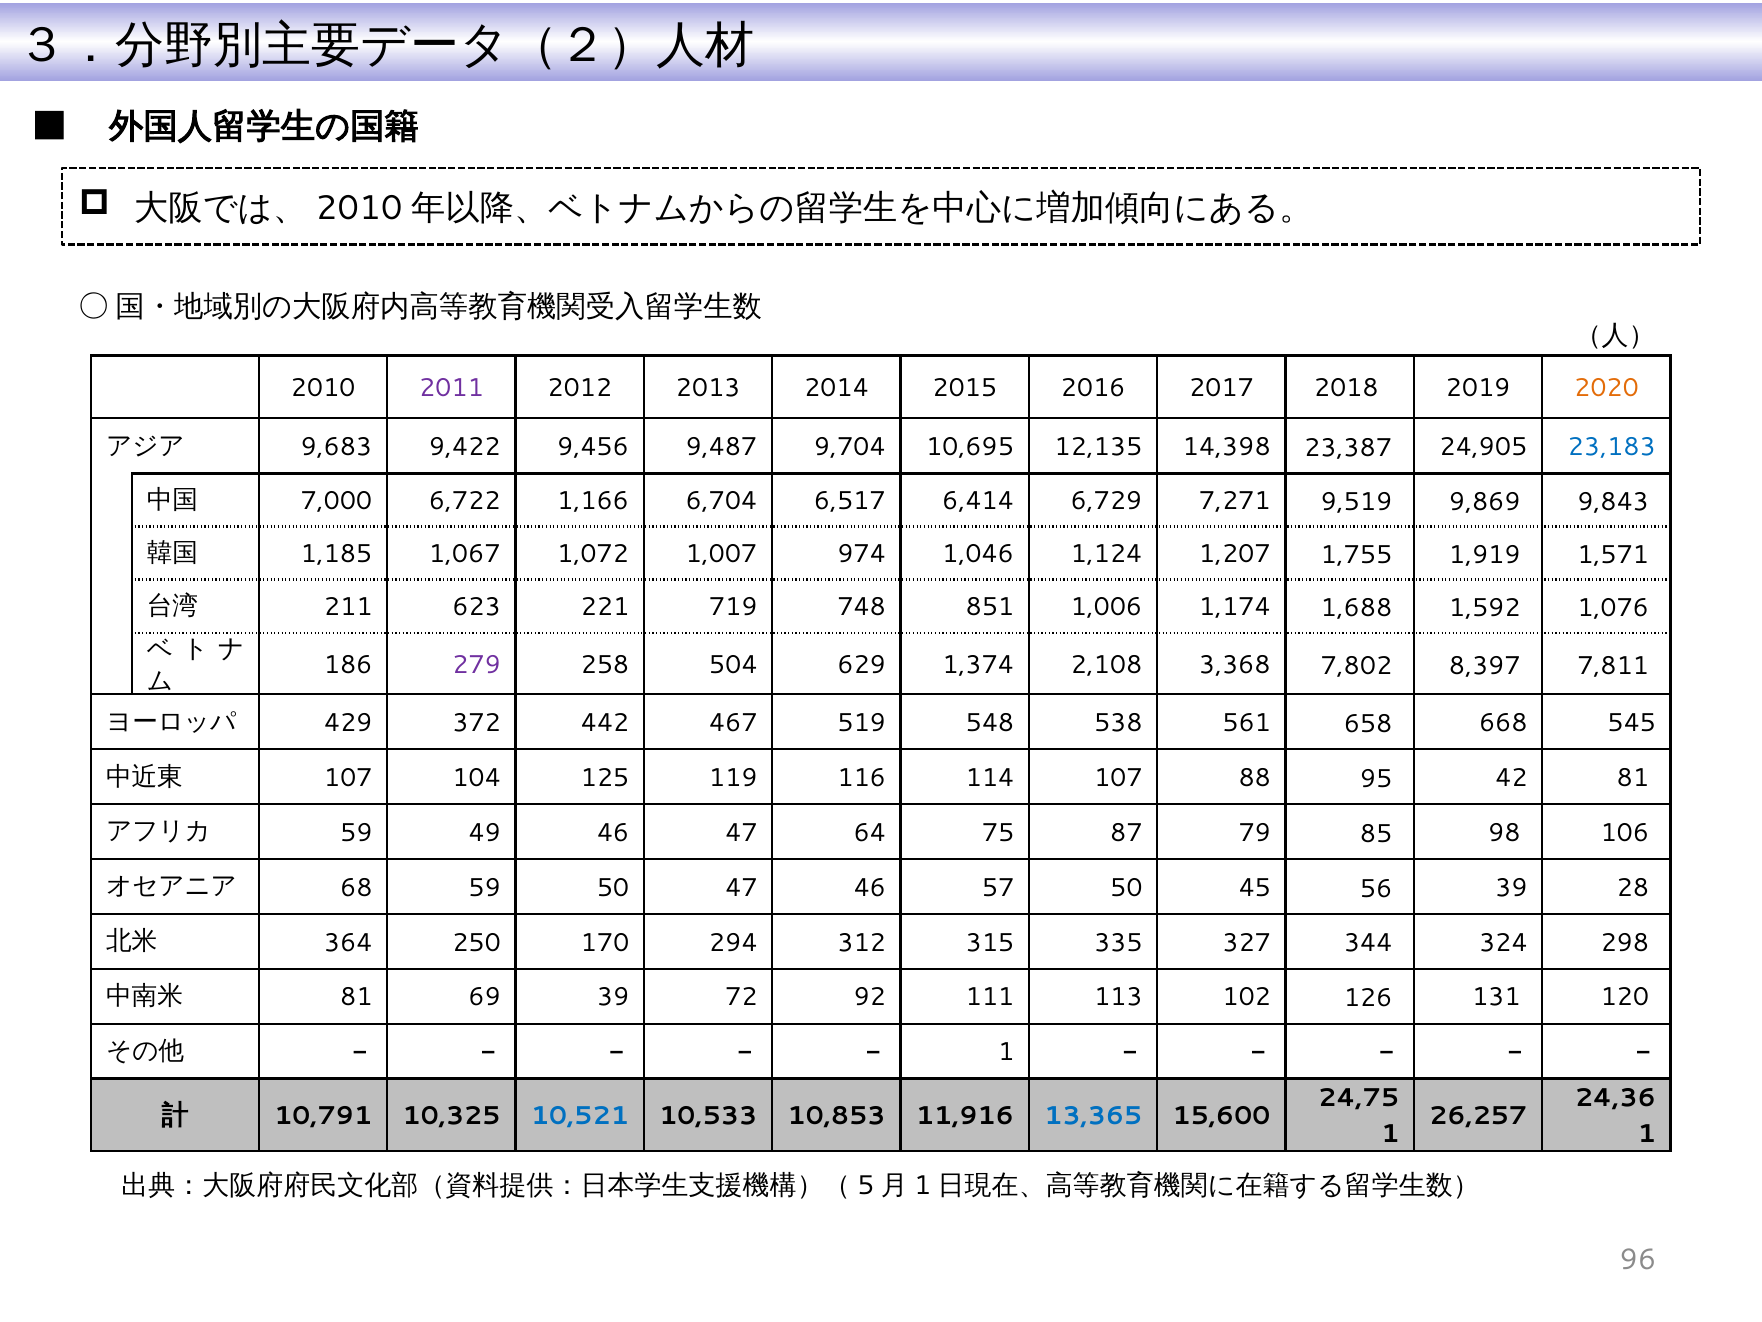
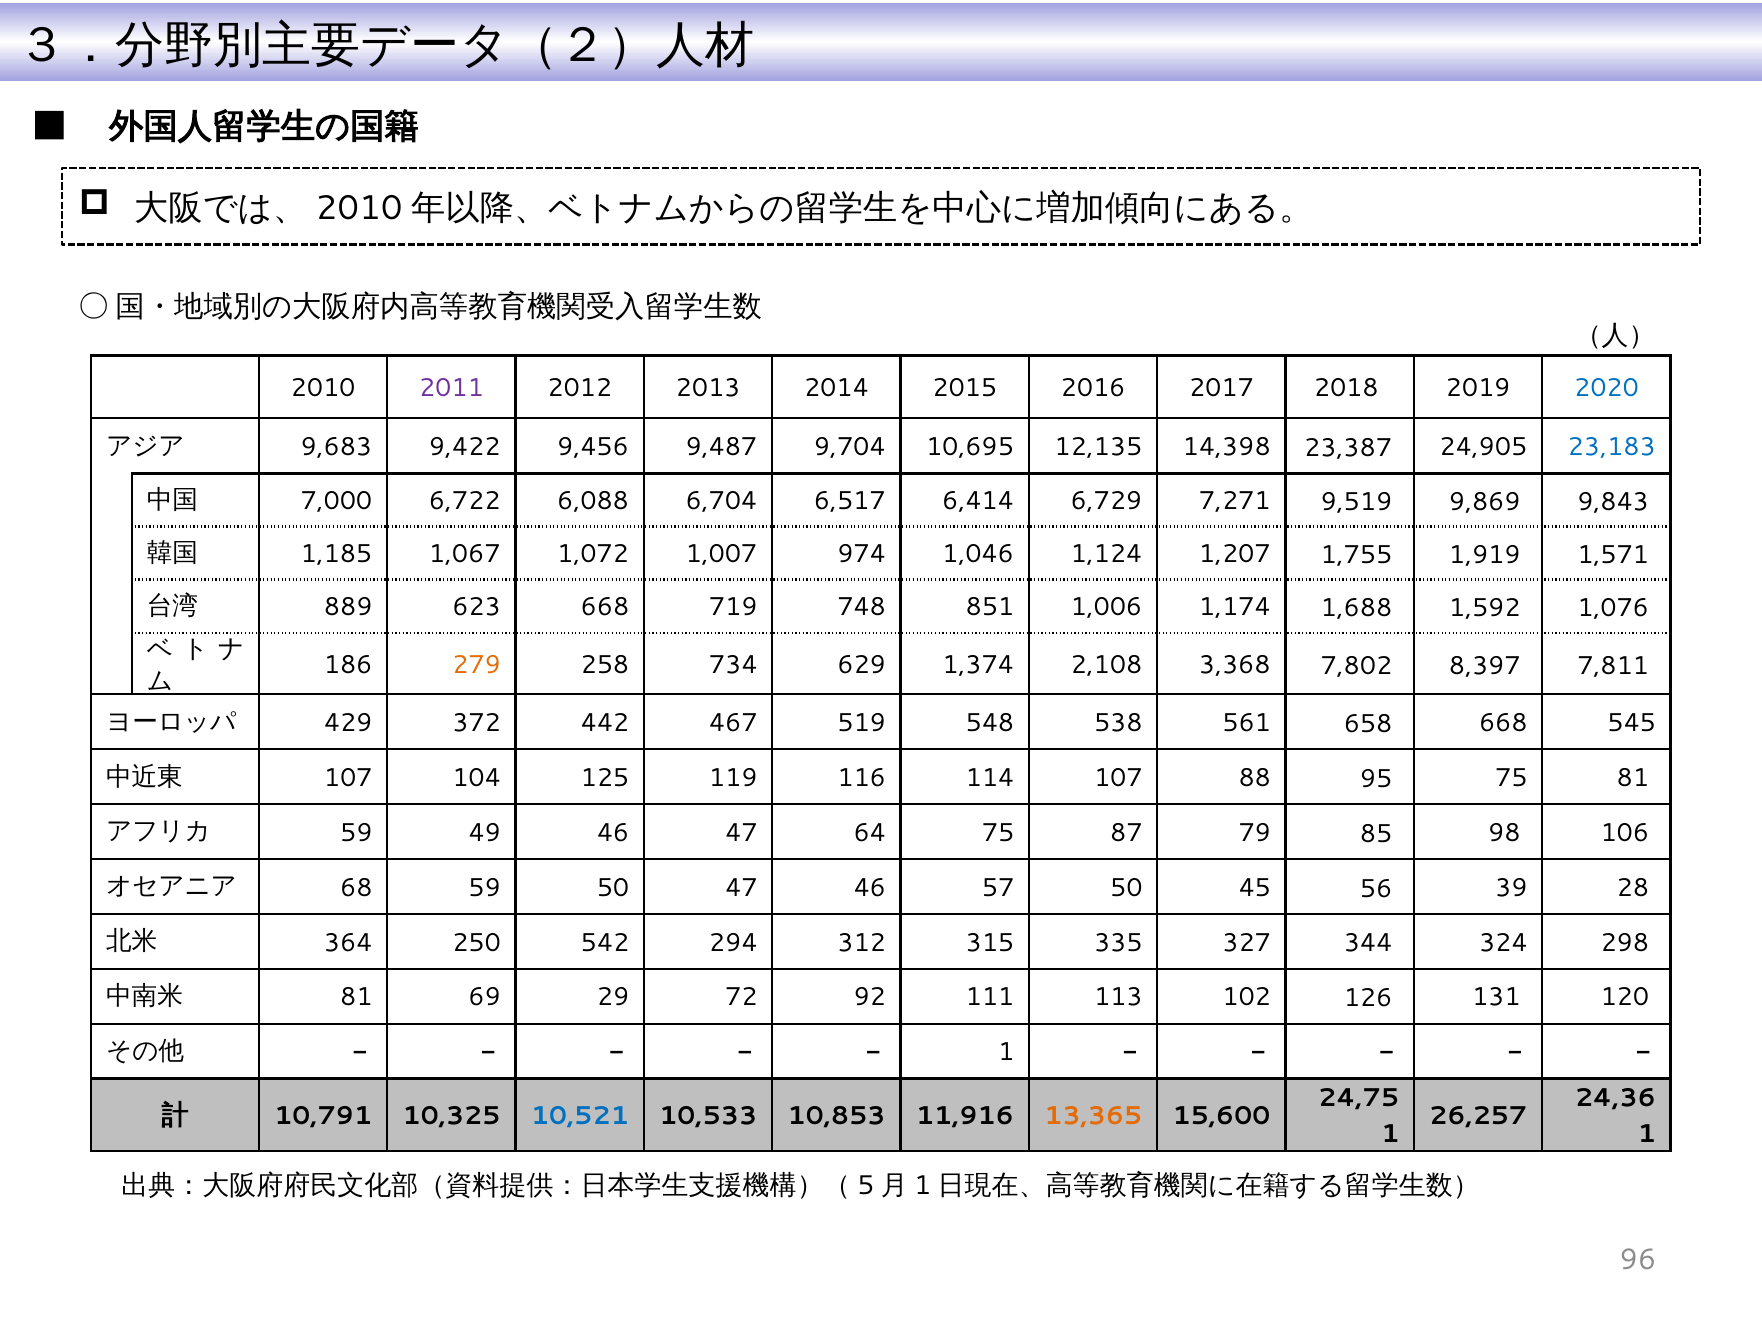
2020 colour: orange -> blue
1,166: 1,166 -> 6,088
211: 211 -> 889
623 221: 221 -> 668
279 colour: purple -> orange
504: 504 -> 734
95 42: 42 -> 75
170: 170 -> 542
69 39: 39 -> 29
13,365 colour: blue -> orange
